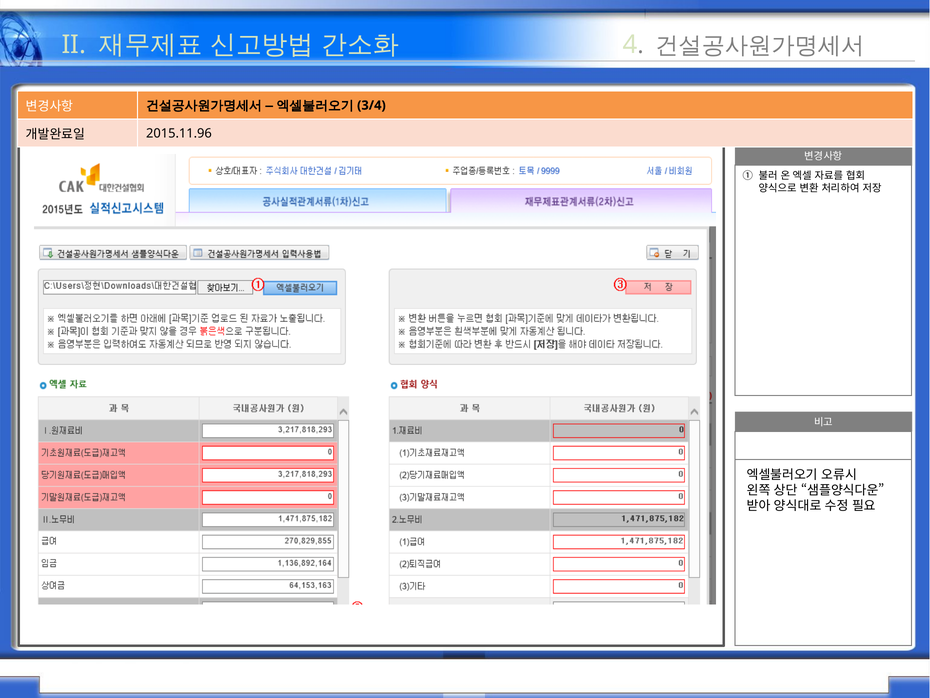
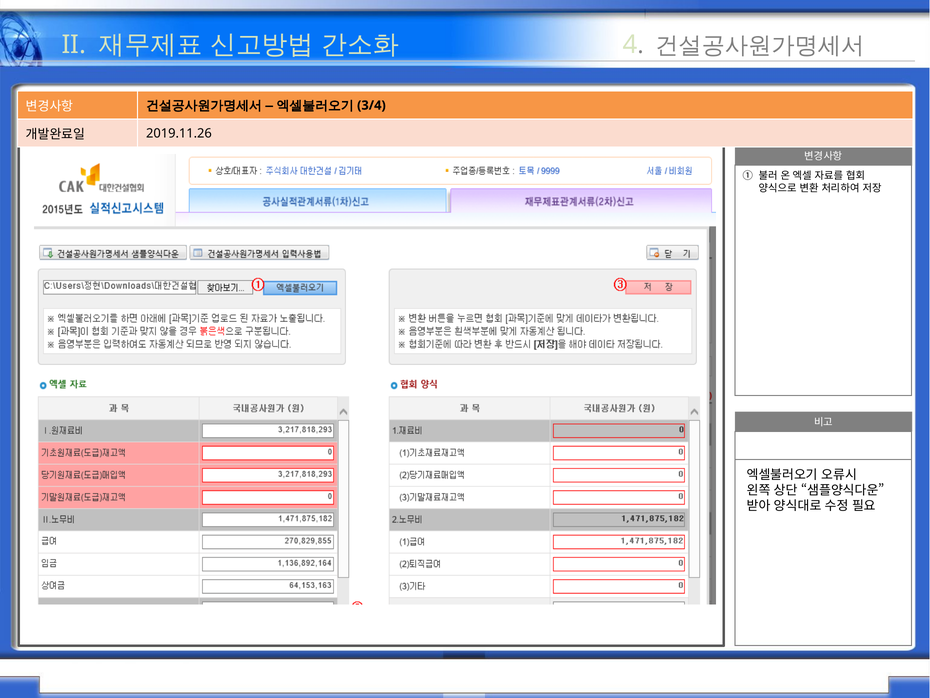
2015.11.96: 2015.11.96 -> 2019.11.26
